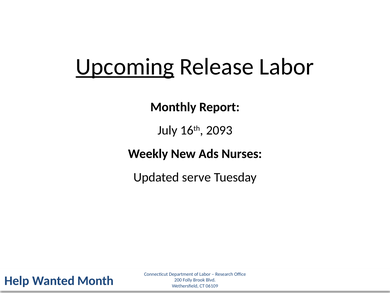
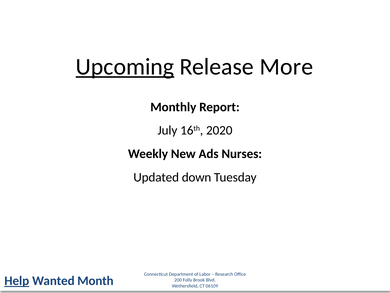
Release Labor: Labor -> More
2093: 2093 -> 2020
serve: serve -> down
Help underline: none -> present
